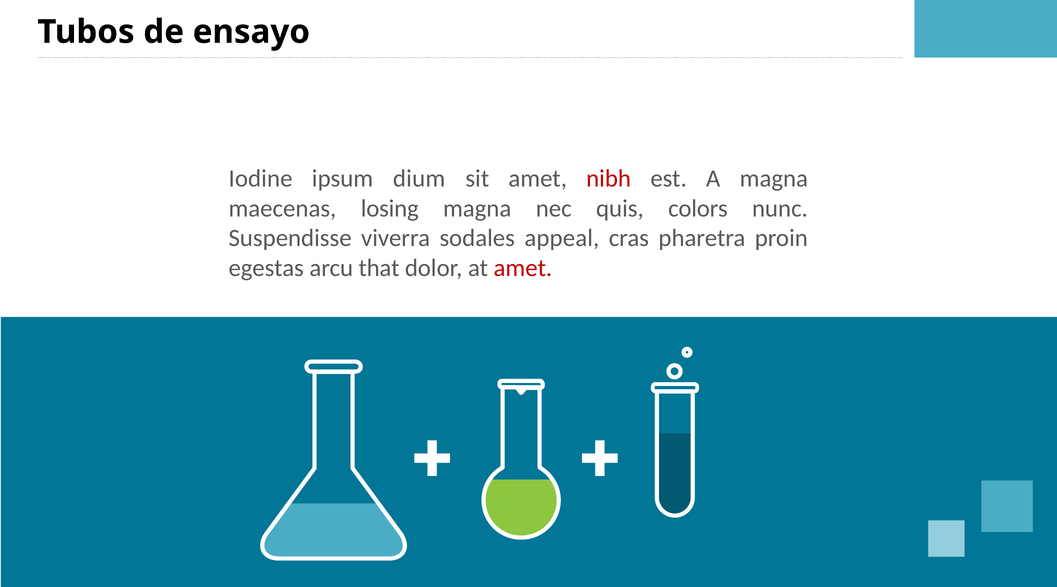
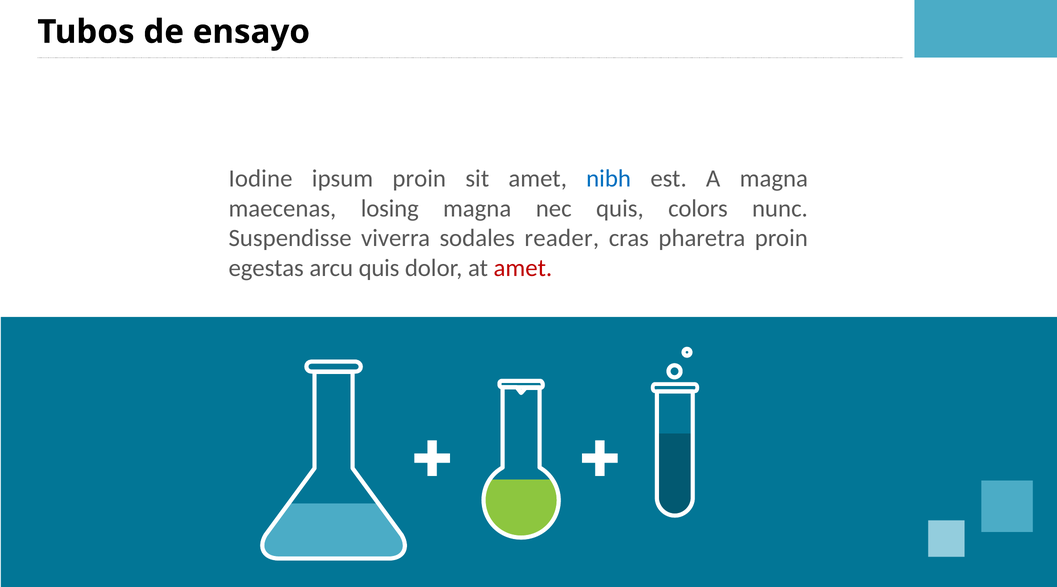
ipsum dium: dium -> proin
nibh colour: red -> blue
appeal: appeal -> reader
arcu that: that -> quis
